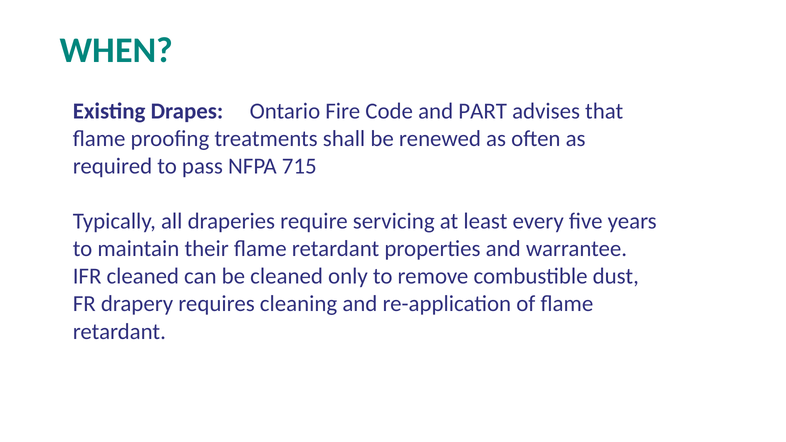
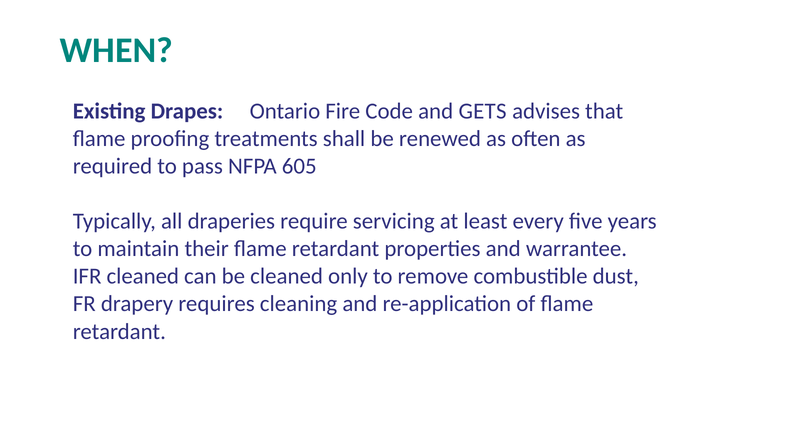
PART: PART -> GETS
715: 715 -> 605
